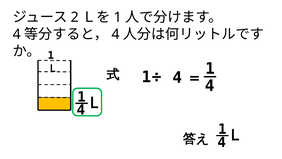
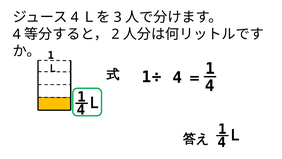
2 at (75, 17): 2 -> 4
1 at (118, 17): 1 -> 3
4 at (116, 34): 4 -> 2
